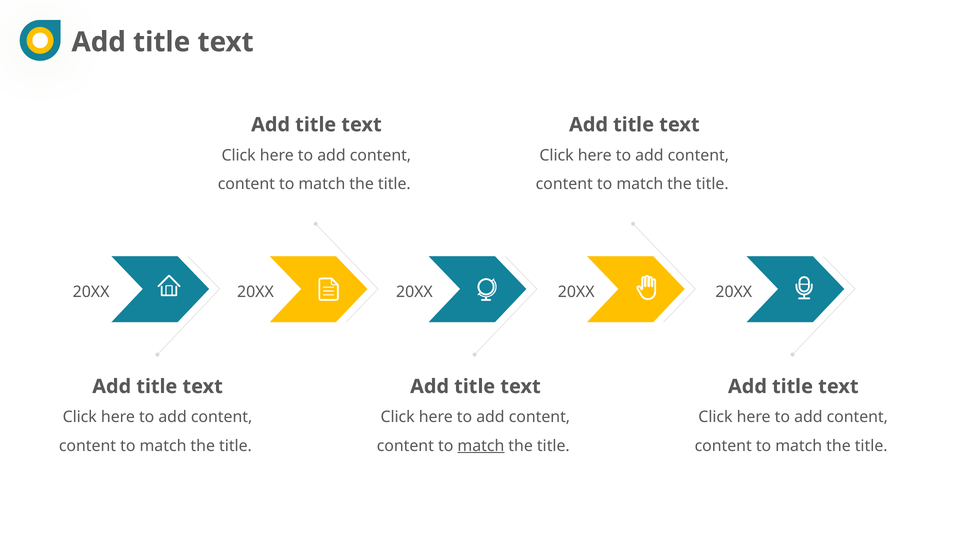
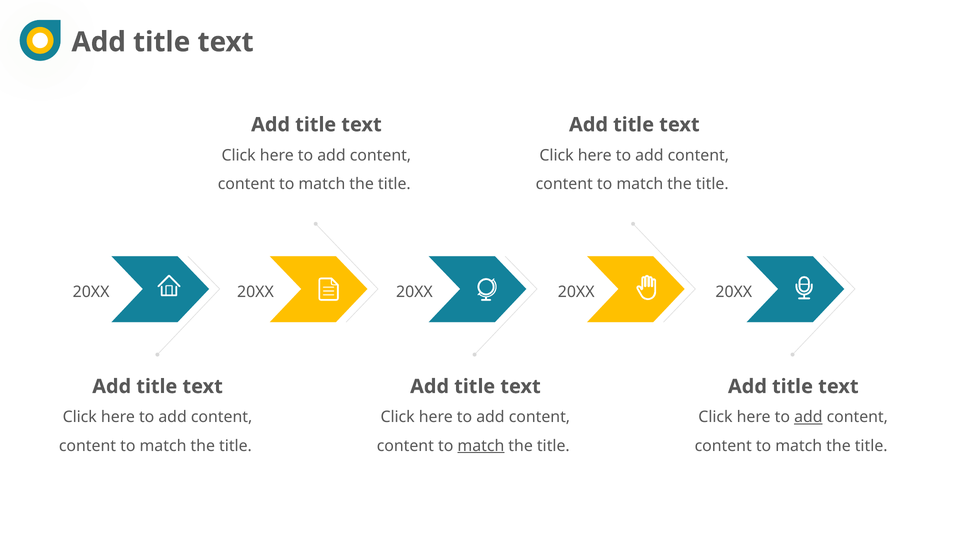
add at (808, 417) underline: none -> present
